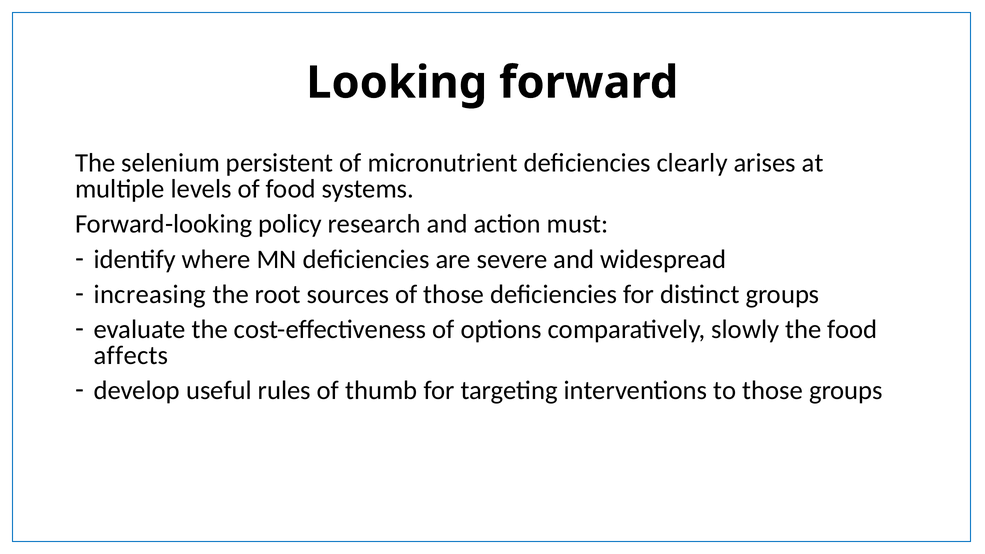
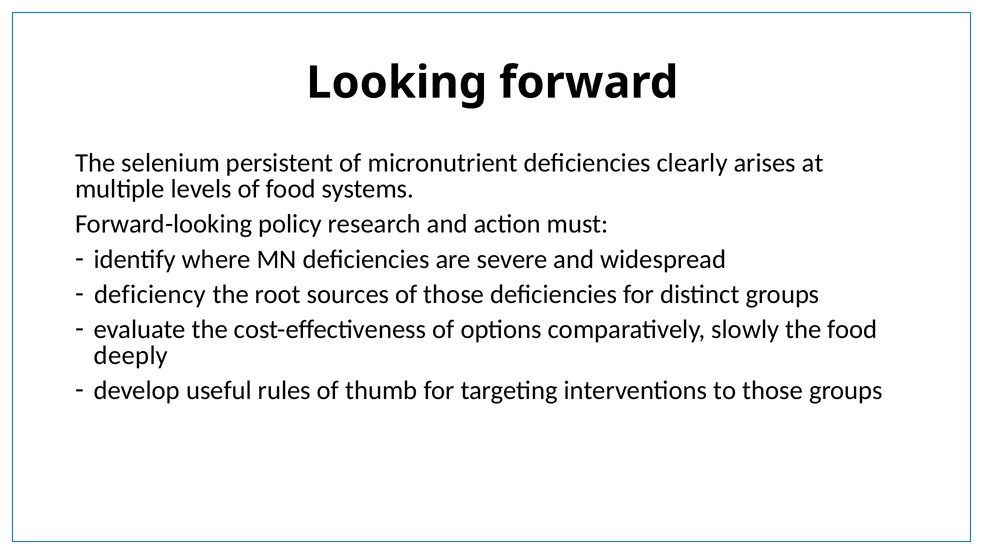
increasing: increasing -> deficiency
affects: affects -> deeply
